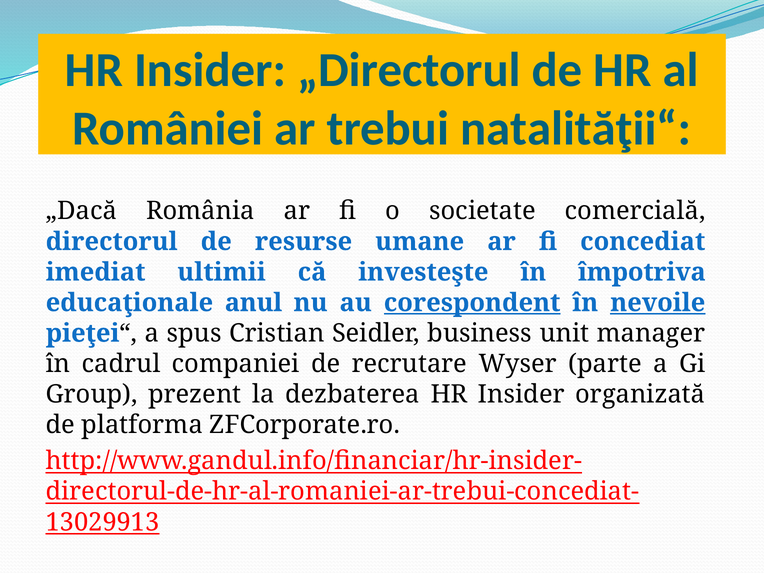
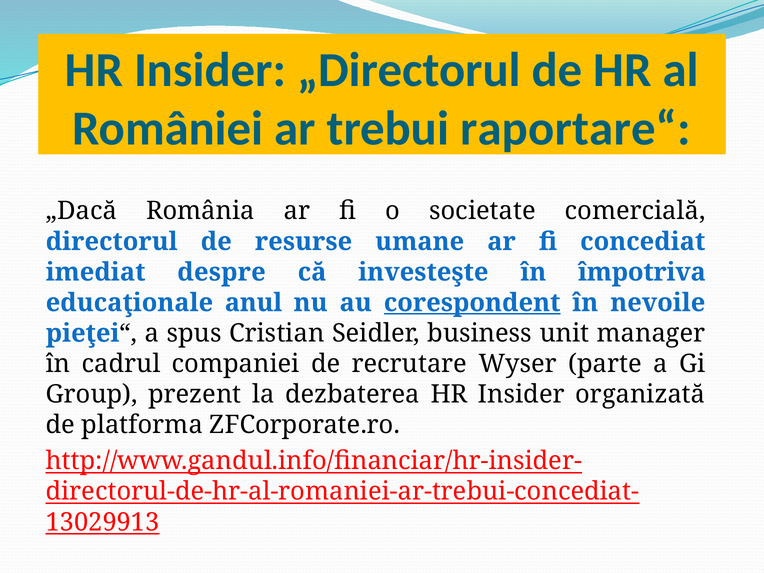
natalităţii“: natalităţii“ -> raportare“
ultimii: ultimii -> despre
nevoile underline: present -> none
